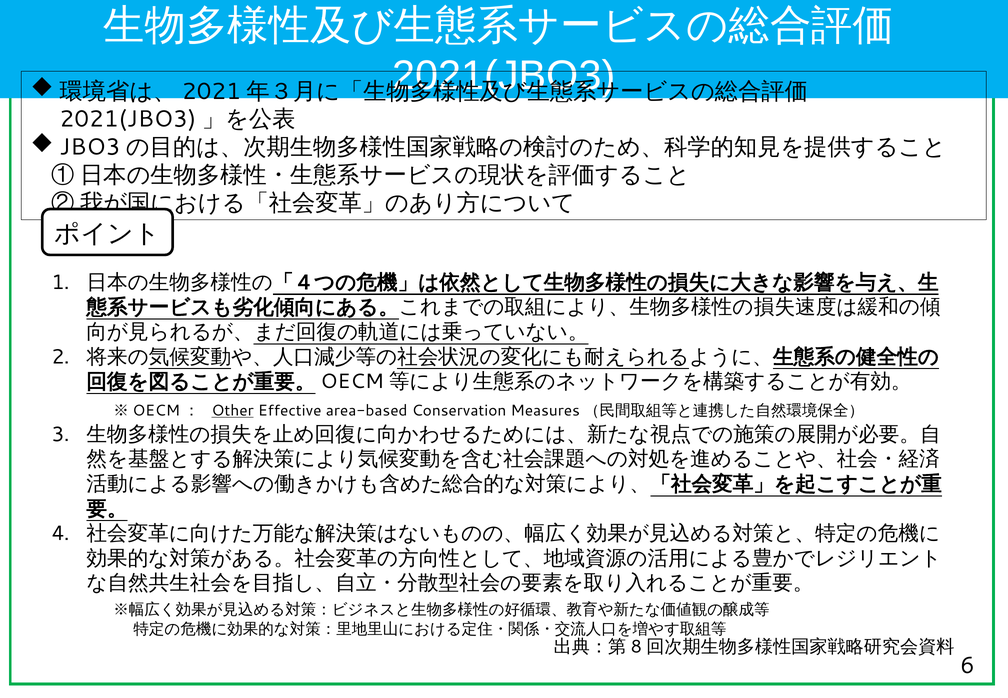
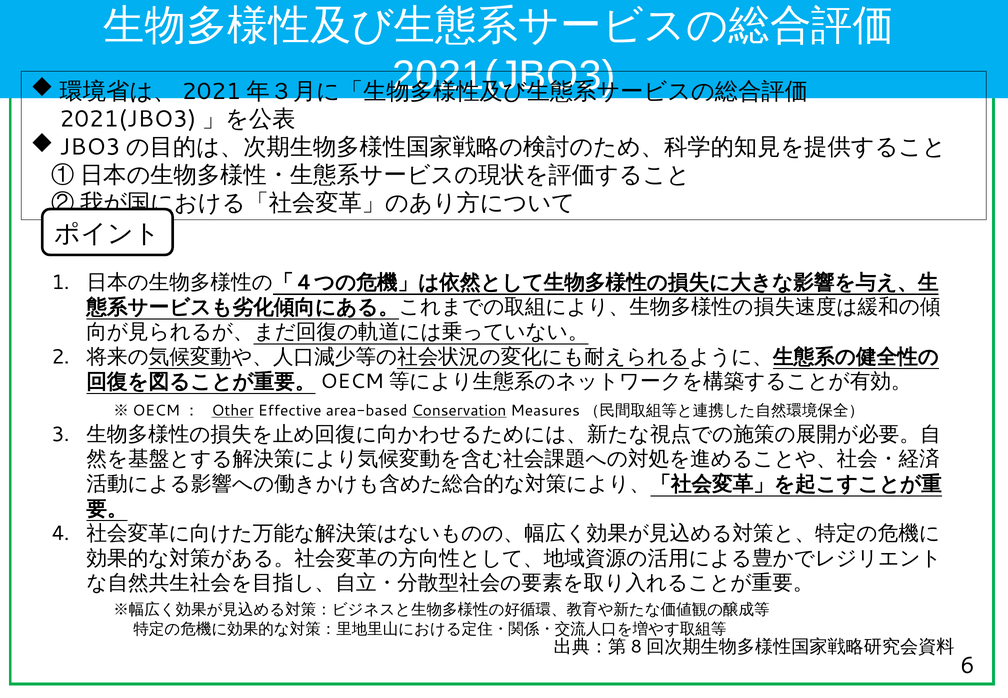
Conservation underline: none -> present
